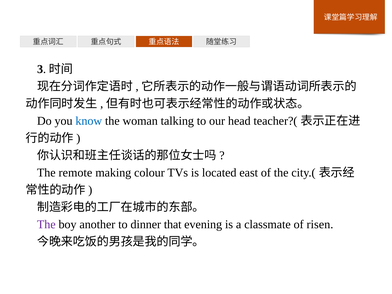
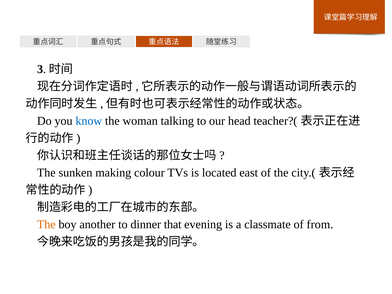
remote: remote -> sunken
The at (46, 224) colour: purple -> orange
risen: risen -> from
